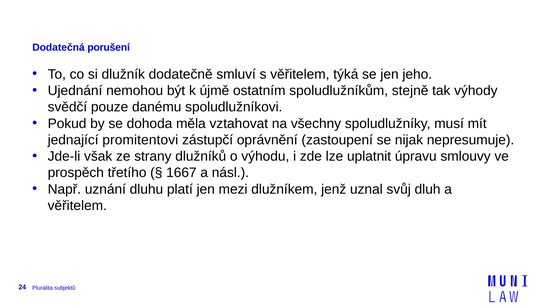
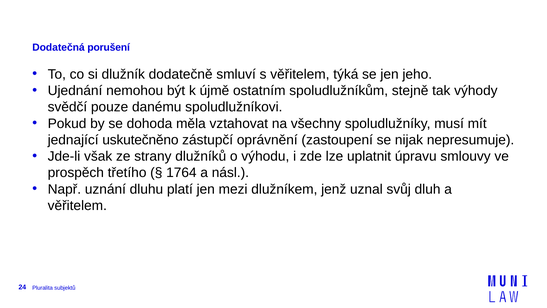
promitentovi: promitentovi -> uskutečněno
1667: 1667 -> 1764
